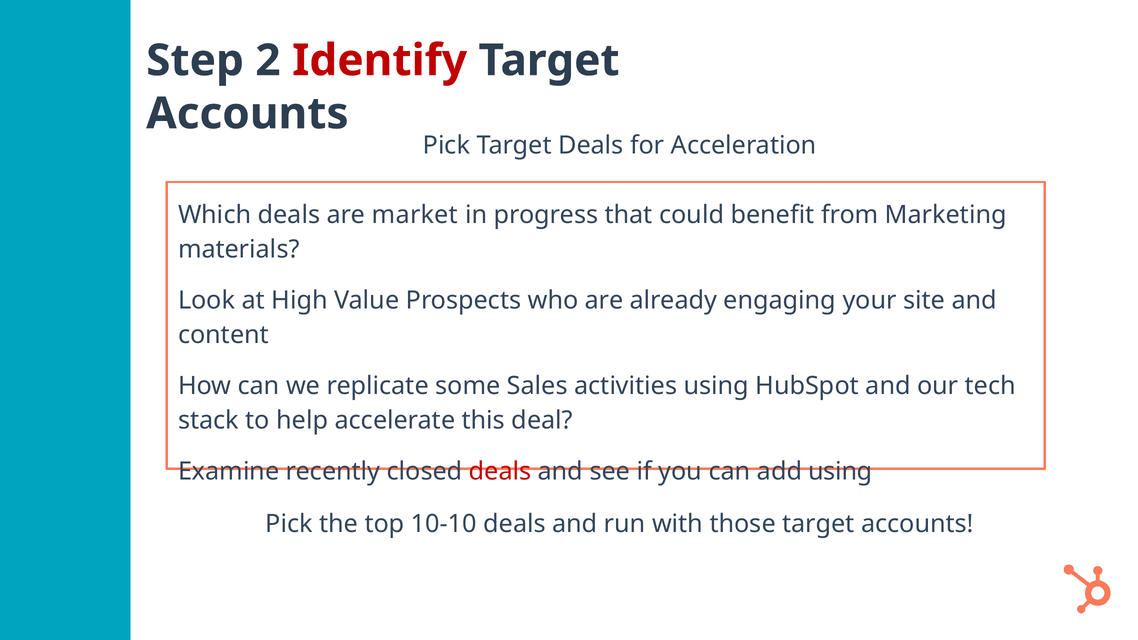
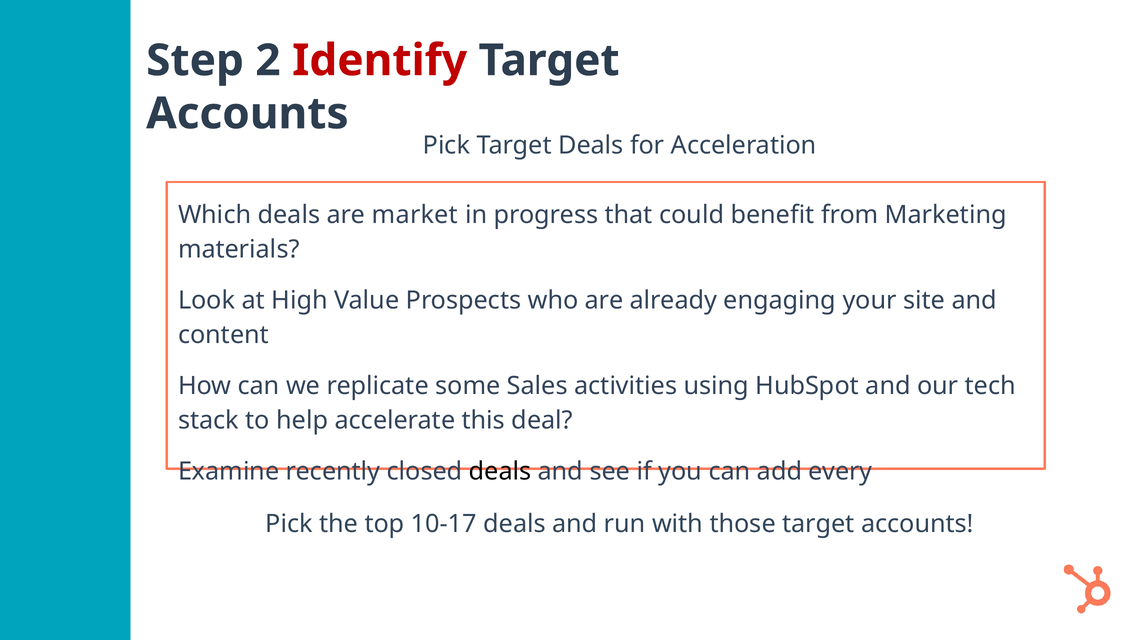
deals at (500, 471) colour: red -> black
add using: using -> every
10-10: 10-10 -> 10-17
